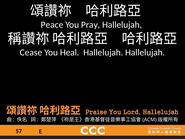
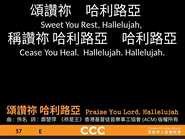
Peace: Peace -> Sweet
Pray: Pray -> Rest
